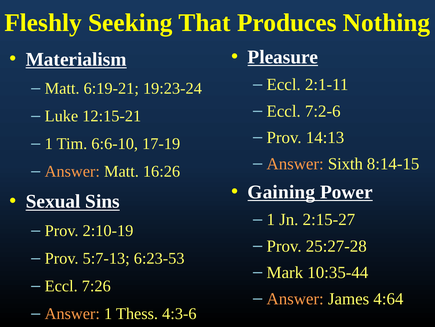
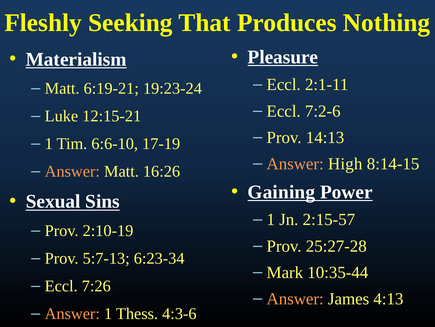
Sixth: Sixth -> High
2:15-27: 2:15-27 -> 2:15-57
6:23-53: 6:23-53 -> 6:23-34
4:64: 4:64 -> 4:13
